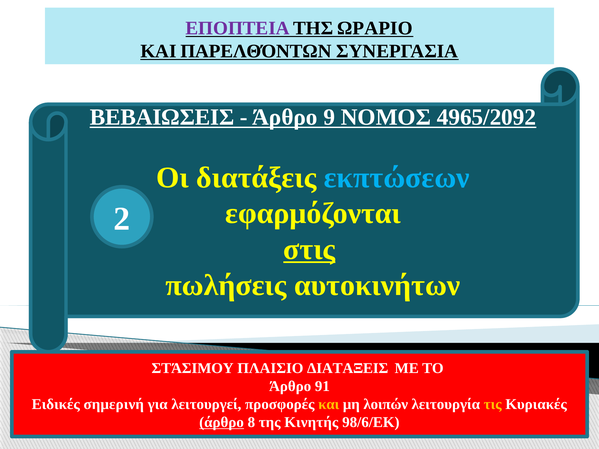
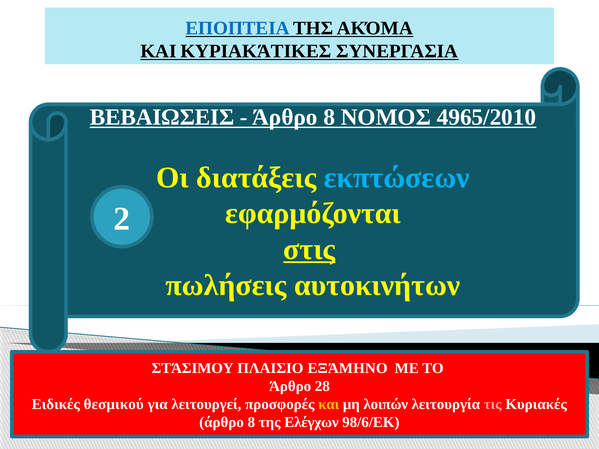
ΕΠΟΠΤΕΙΑ colour: purple -> blue
ΩΡΑΡΙΟ: ΩΡΑΡΙΟ -> ΑΚΌΜΑ
ΠΑΡΕΛΘΌΝΤΩΝ: ΠΑΡΕΛΘΌΝΤΩΝ -> ΚΥΡΙΑΚΆΤΙΚΕΣ
9 at (329, 117): 9 -> 8
4965/2092: 4965/2092 -> 4965/2010
ΔΙΑΤΑΞΕΙΣ: ΔΙΑΤΑΞΕΙΣ -> ΕΞΆΜΗΝΟ
91: 91 -> 28
σημερινή: σημερινή -> θεσμικού
τις colour: yellow -> pink
άρθρο at (222, 422) underline: present -> none
Κινητής: Κινητής -> Ελέγχων
